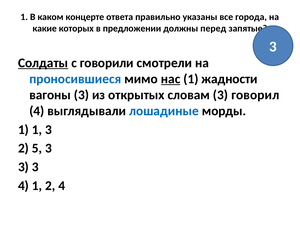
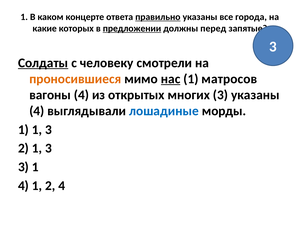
правильно underline: none -> present
предложении underline: none -> present
говорили: говорили -> человеку
проносившиеся colour: blue -> orange
жадности: жадности -> матросов
вагоны 3: 3 -> 4
словам: словам -> многих
3 говорил: говорил -> указаны
2 5: 5 -> 1
3 at (35, 167): 3 -> 1
